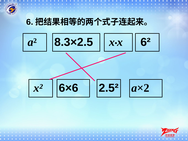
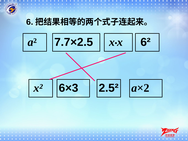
8.3×2.5: 8.3×2.5 -> 7.7×2.5
6×6: 6×6 -> 6×3
